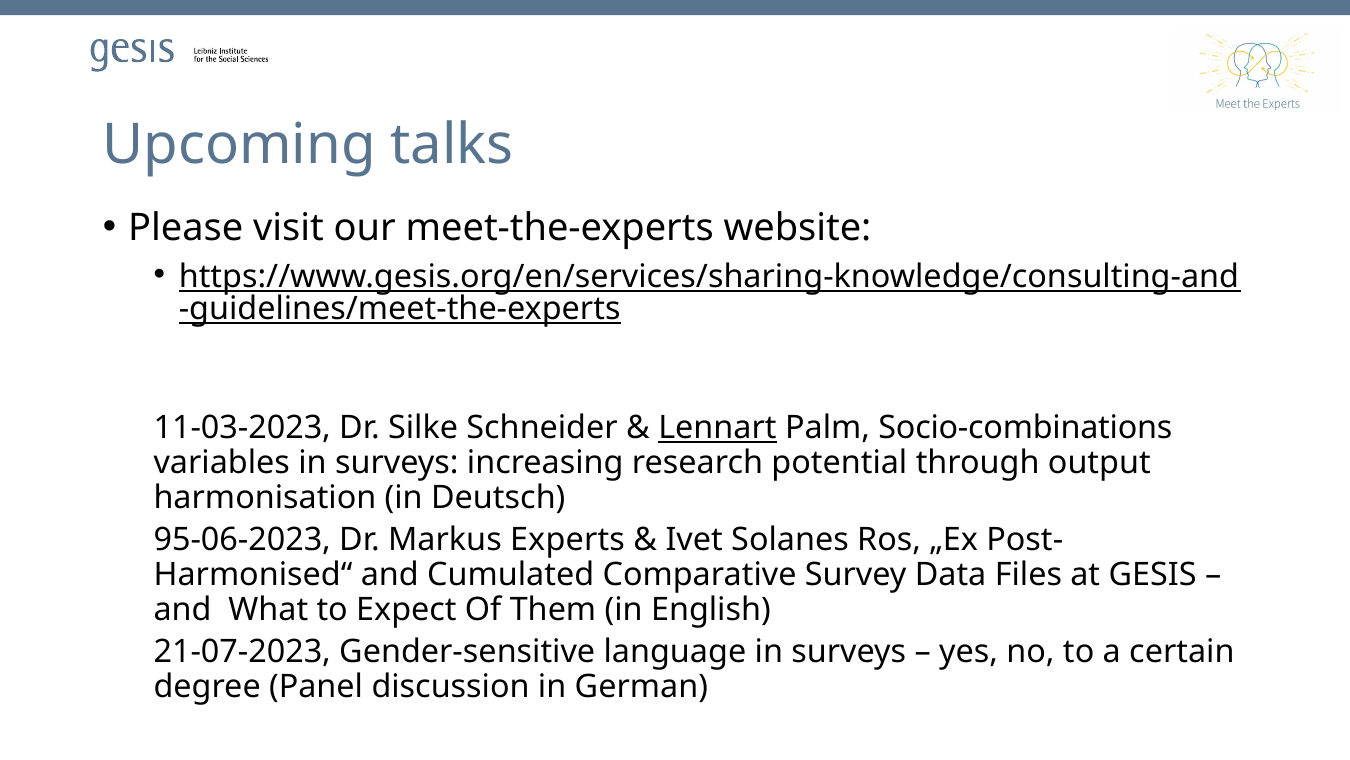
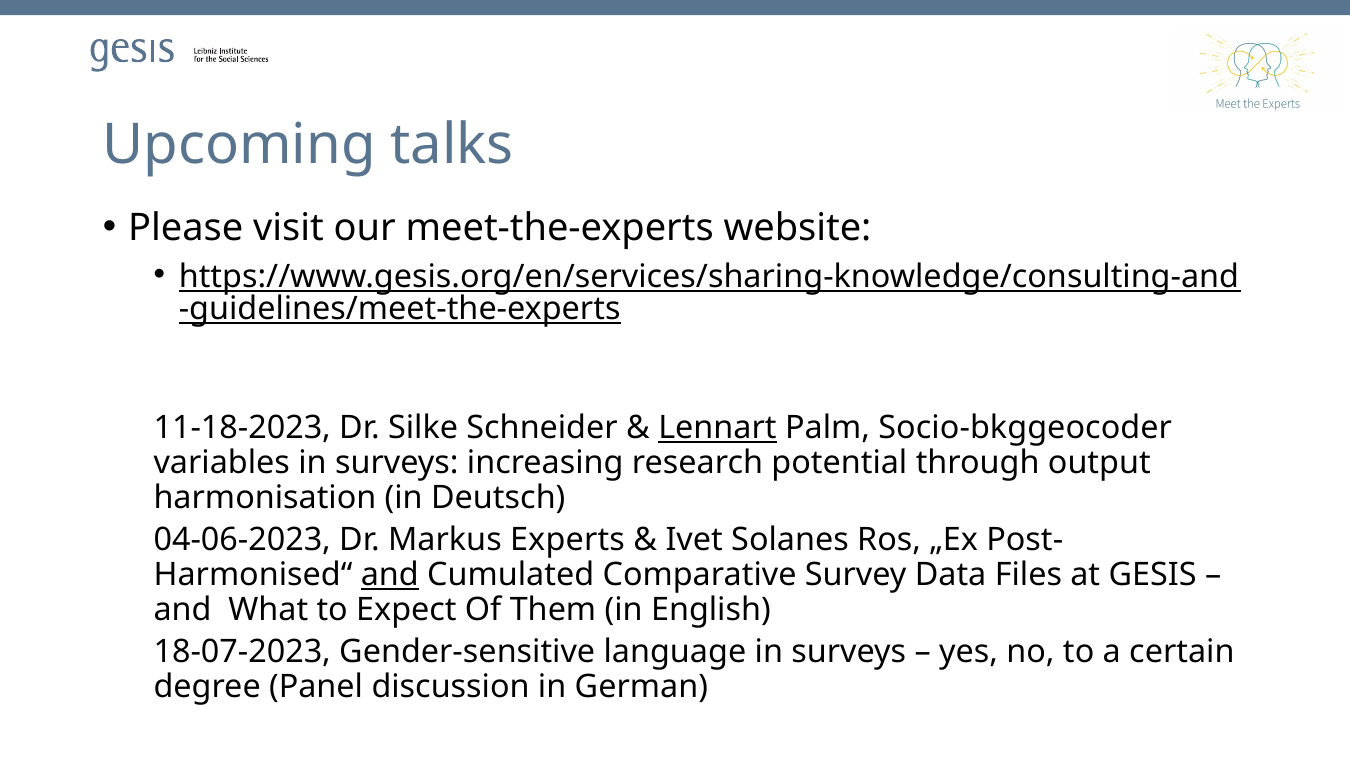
11-03-2023: 11-03-2023 -> 11-18-2023
Socio-combinations: Socio-combinations -> Socio-bkggeocoder
95-06-2023: 95-06-2023 -> 04-06-2023
and at (390, 574) underline: none -> present
21-07-2023: 21-07-2023 -> 18-07-2023
